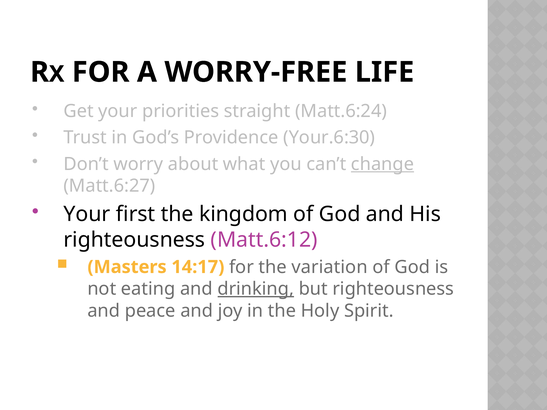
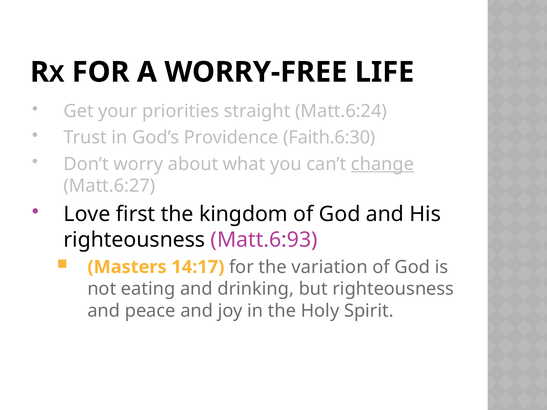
Your.6:30: Your.6:30 -> Faith.6:30
Your at (87, 214): Your -> Love
Matt.6:12: Matt.6:12 -> Matt.6:93
drinking underline: present -> none
